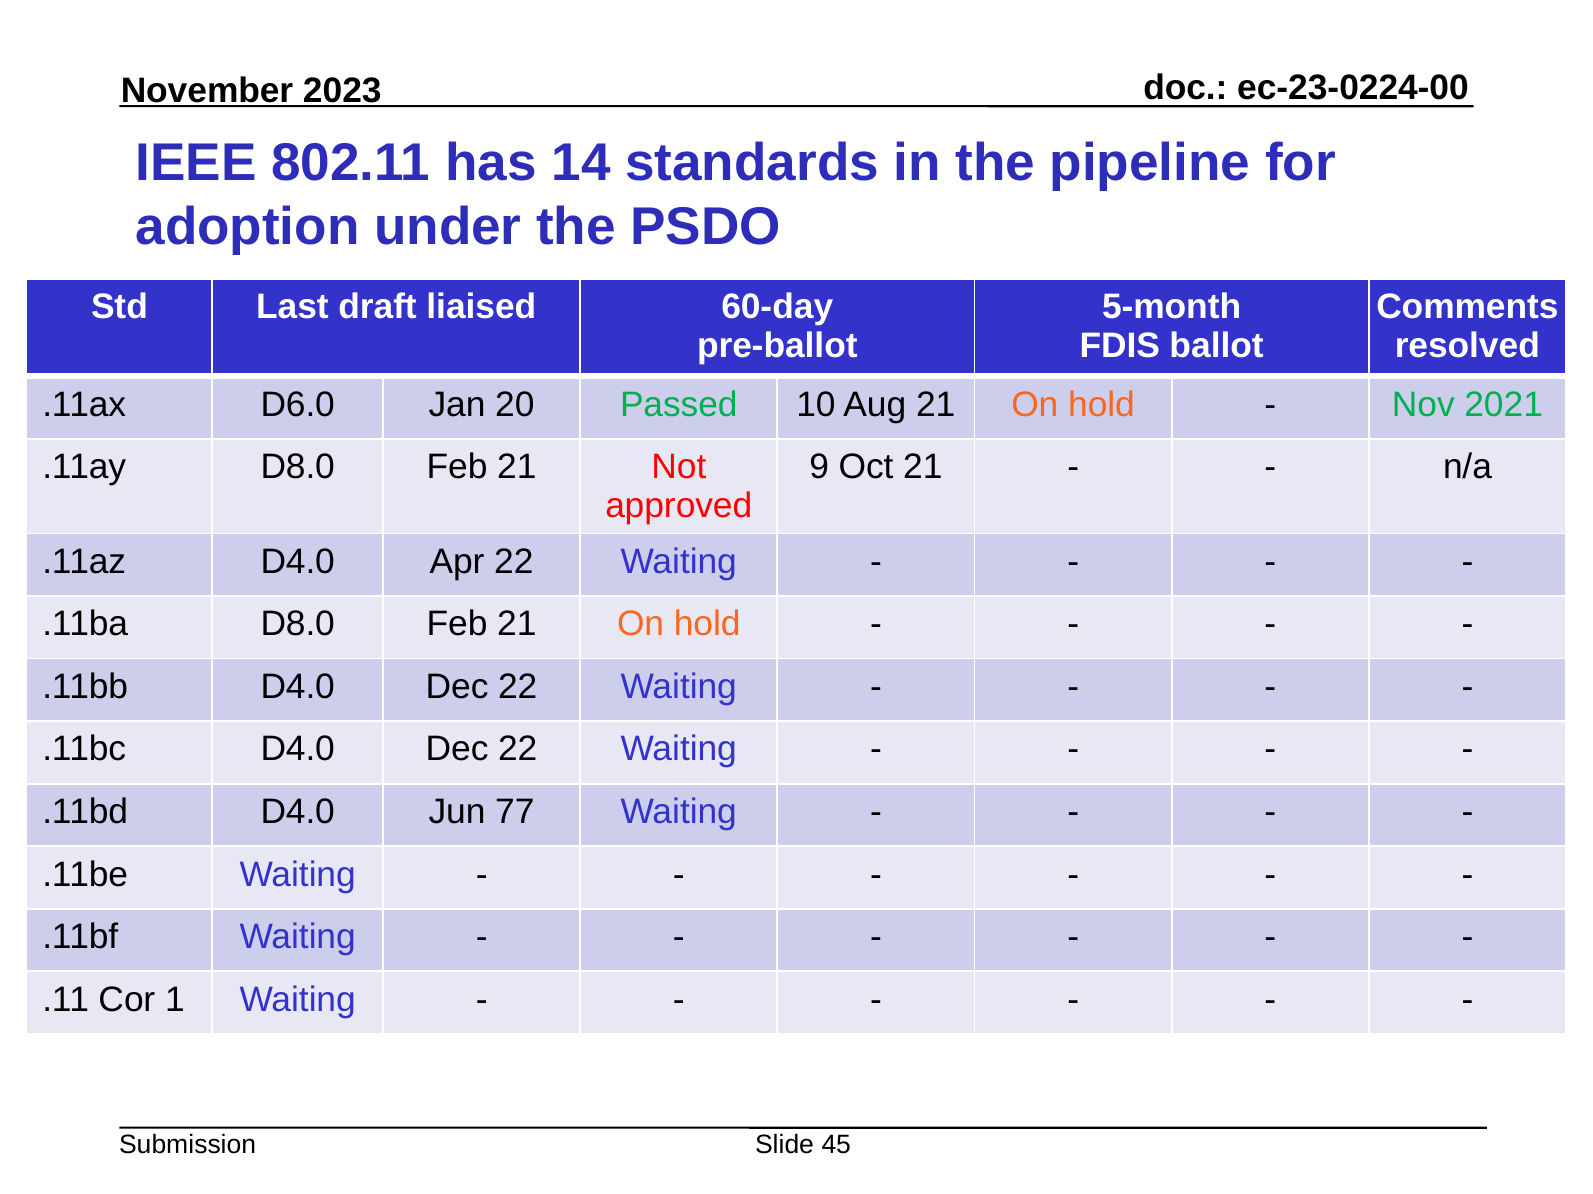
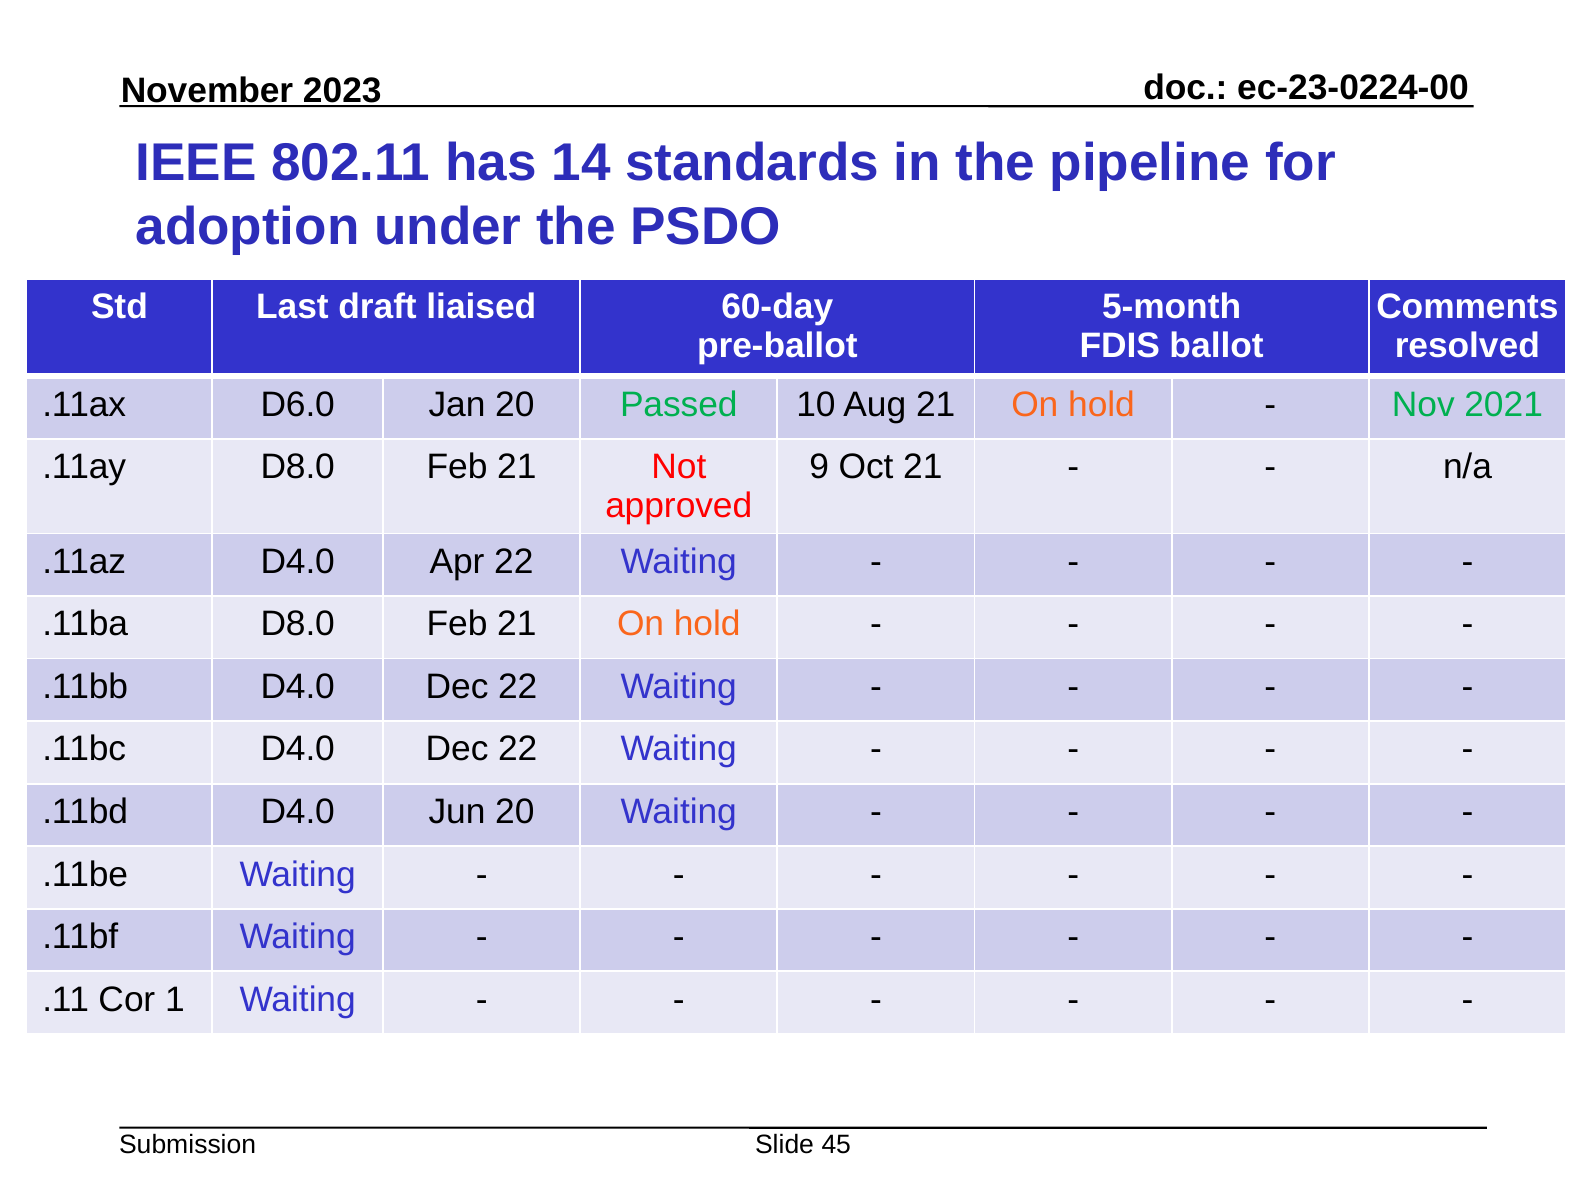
Jun 77: 77 -> 20
